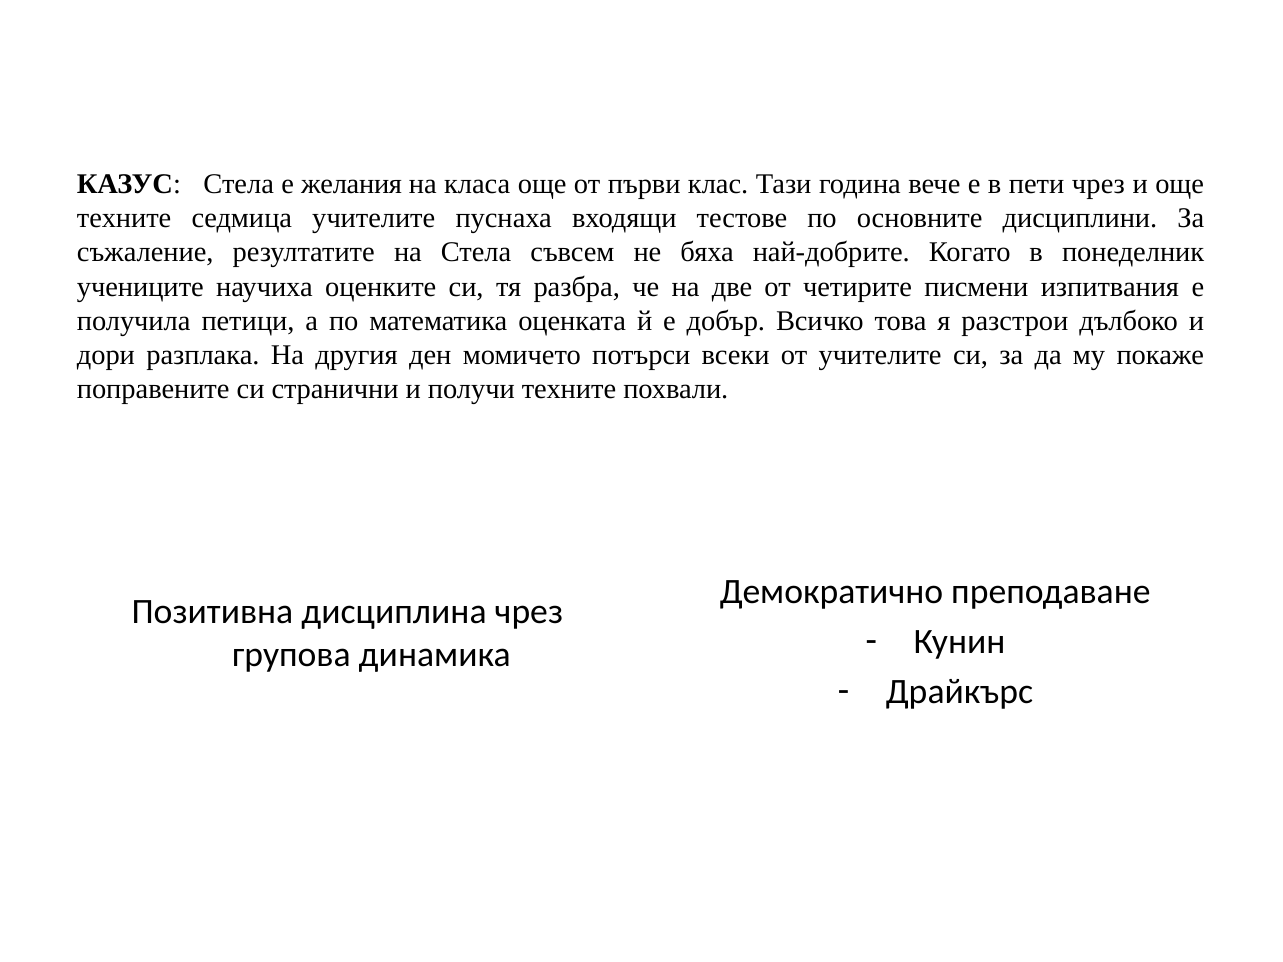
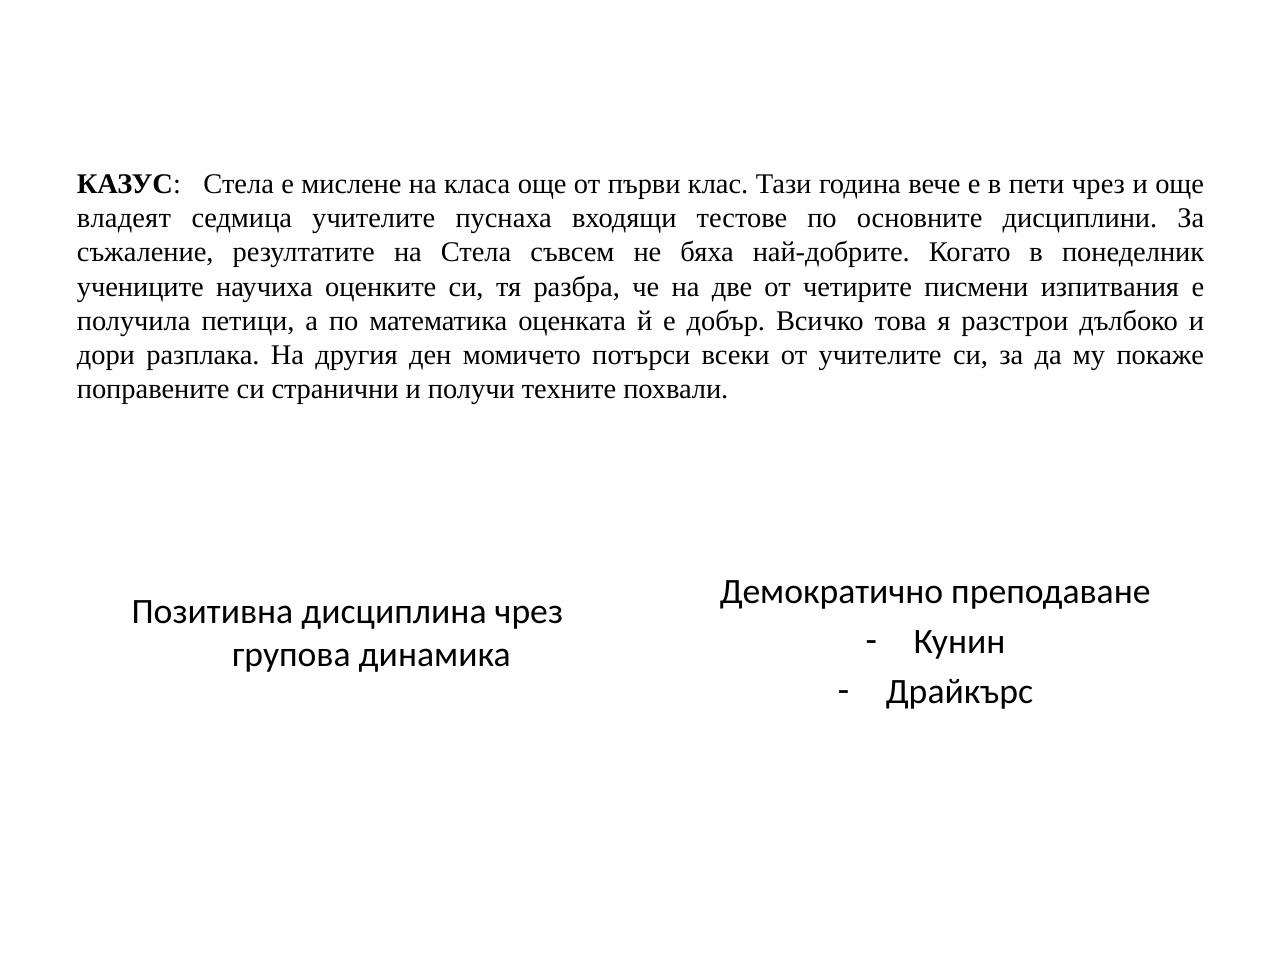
желания: желания -> мислене
техните at (124, 219): техните -> владеят
